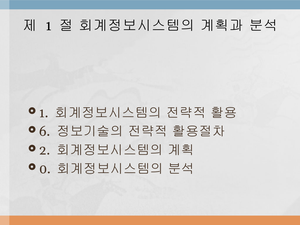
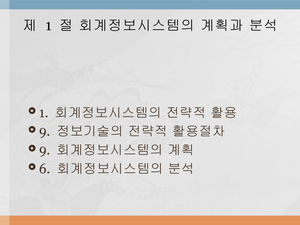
6 at (45, 132): 6 -> 9
2 at (45, 150): 2 -> 9
0: 0 -> 6
